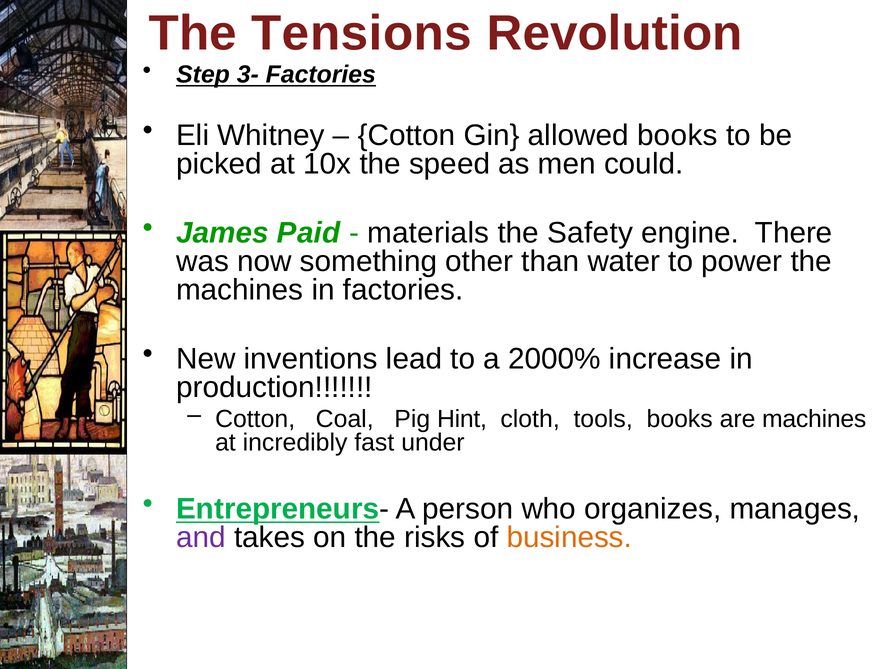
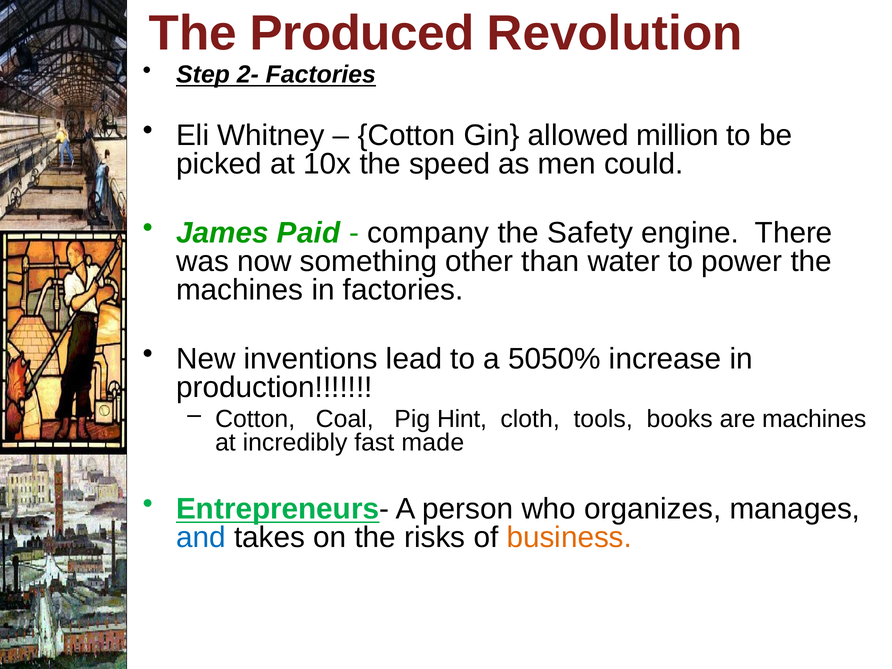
Tensions: Tensions -> Produced
3-: 3- -> 2-
allowed books: books -> million
materials: materials -> company
2000%: 2000% -> 5050%
under: under -> made
and colour: purple -> blue
